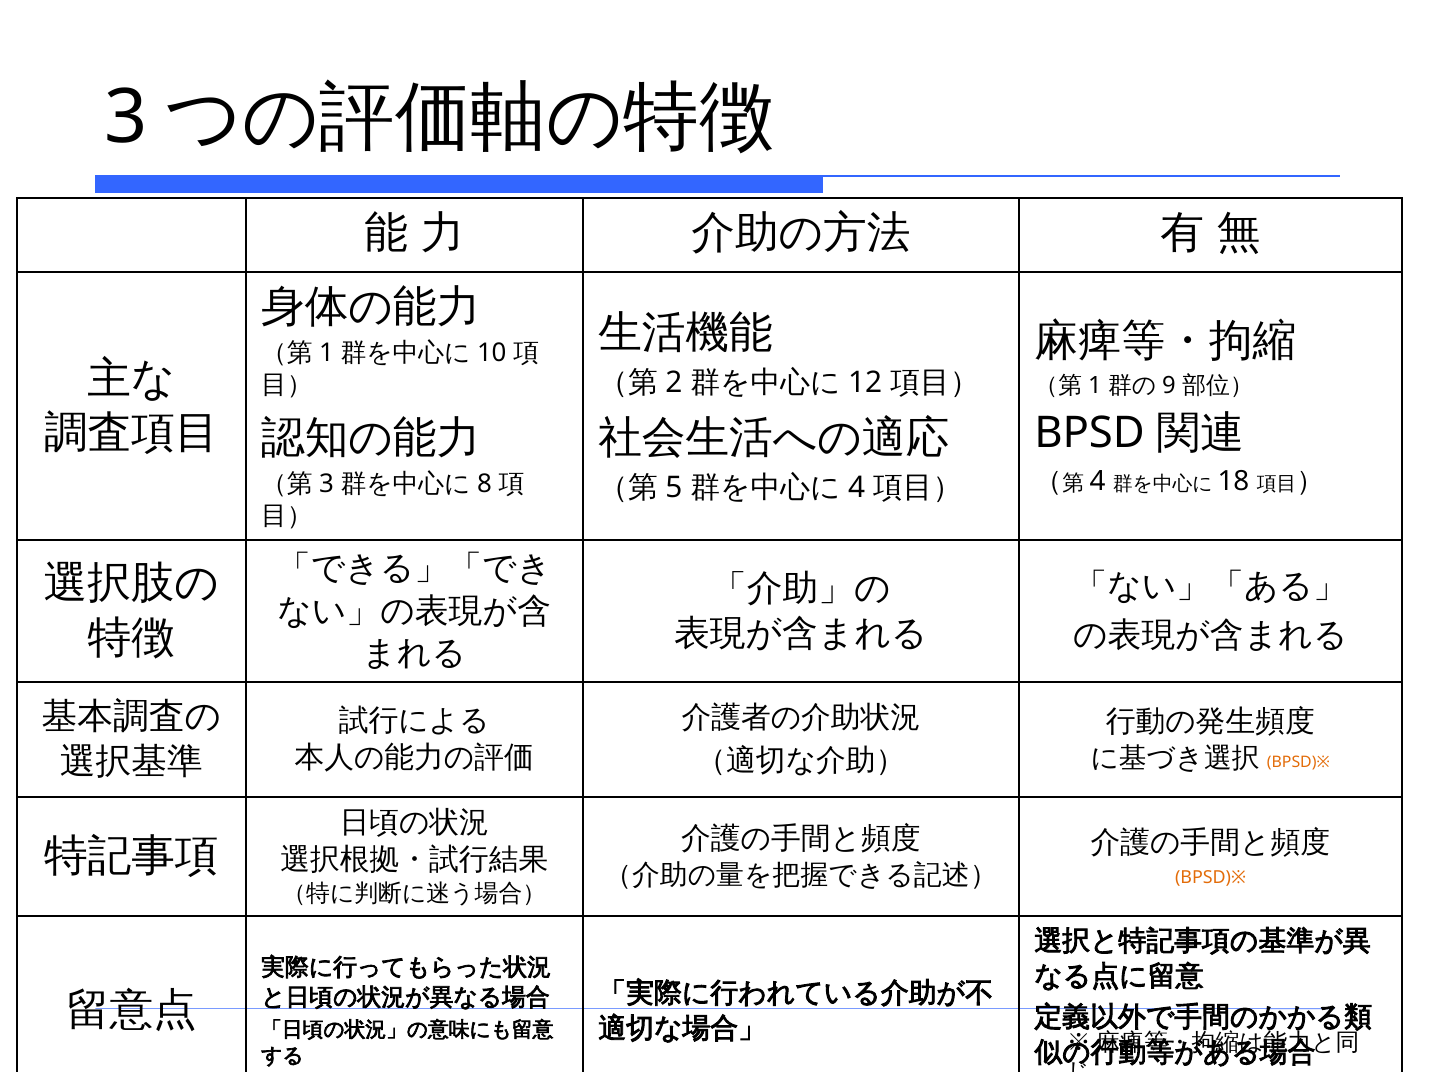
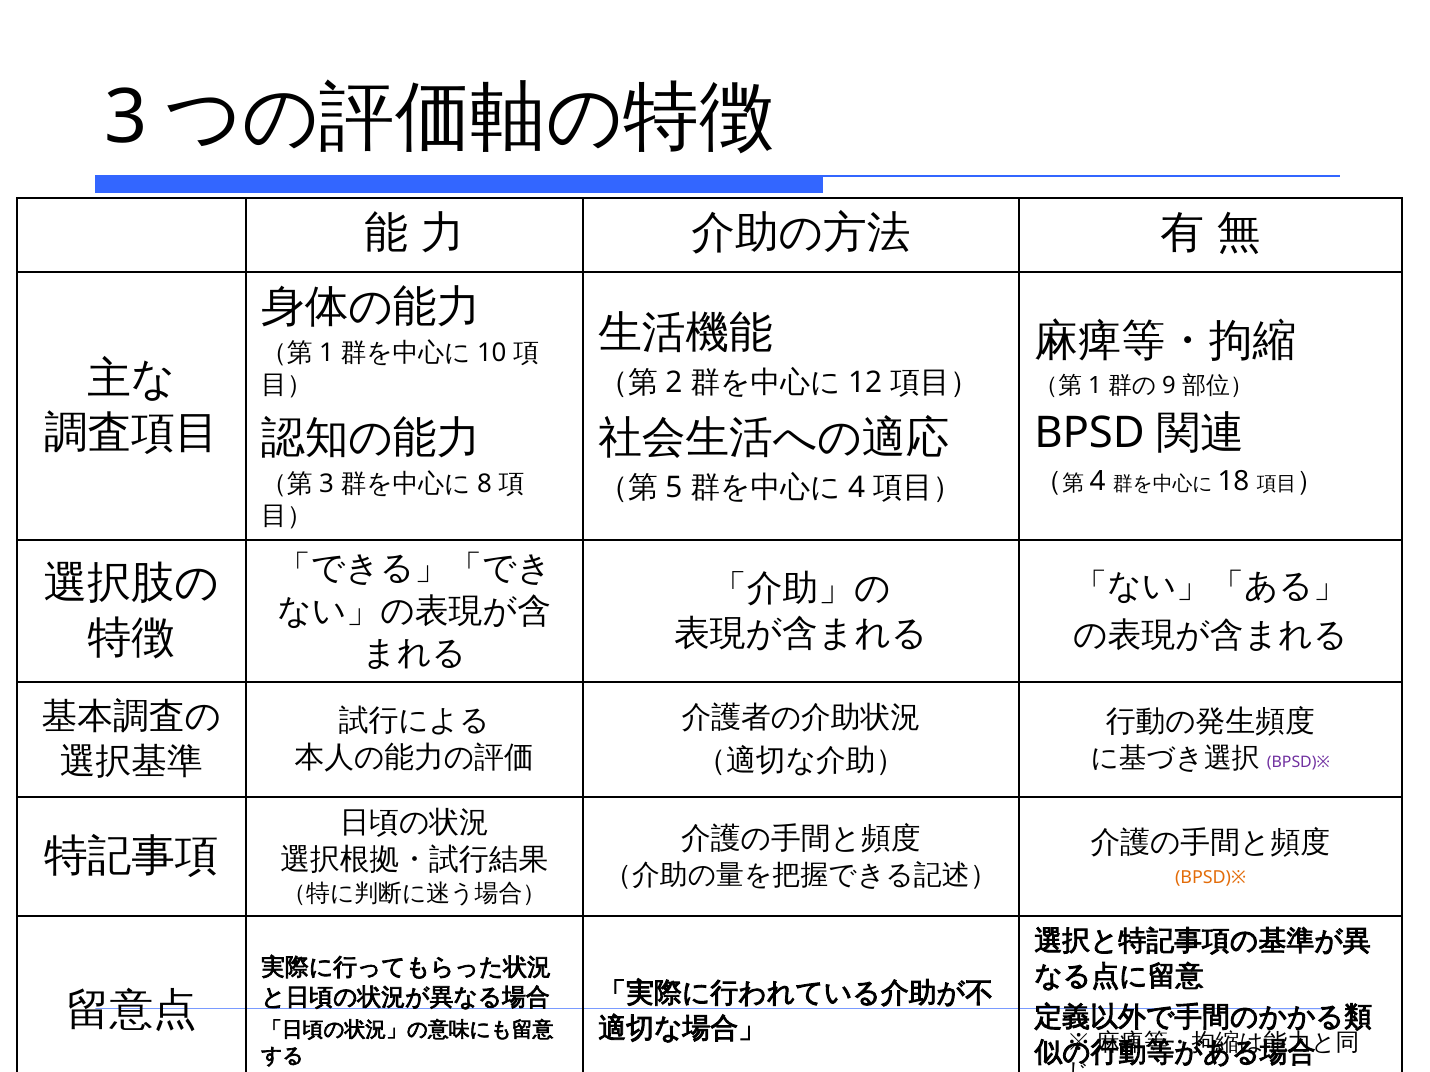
BPSD)※ at (1298, 762) colour: orange -> purple
